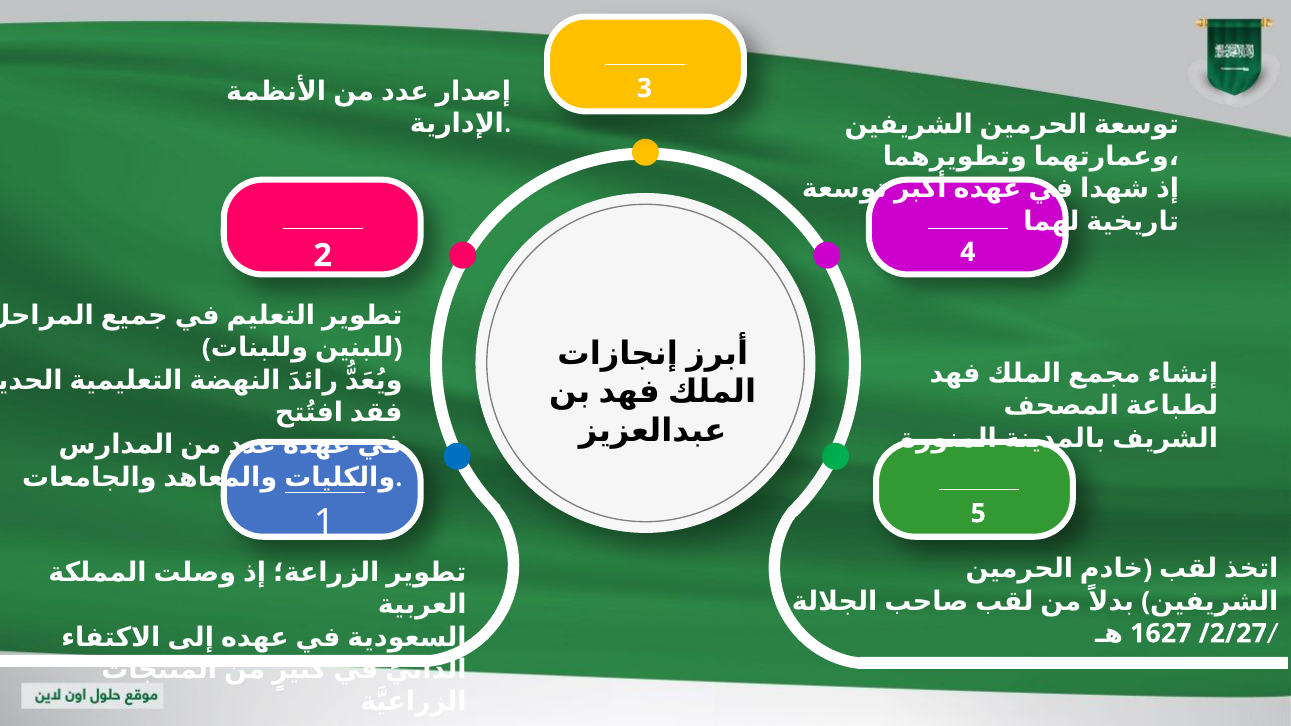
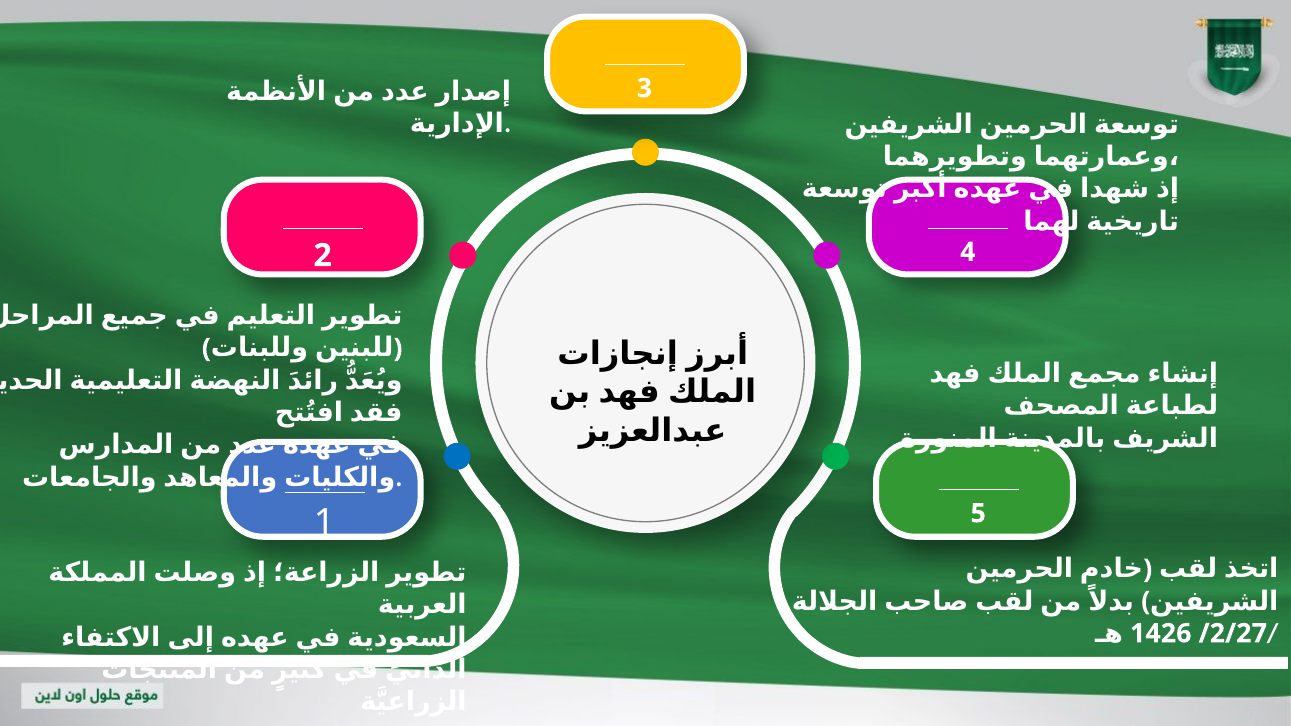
1627: 1627 -> 1426
